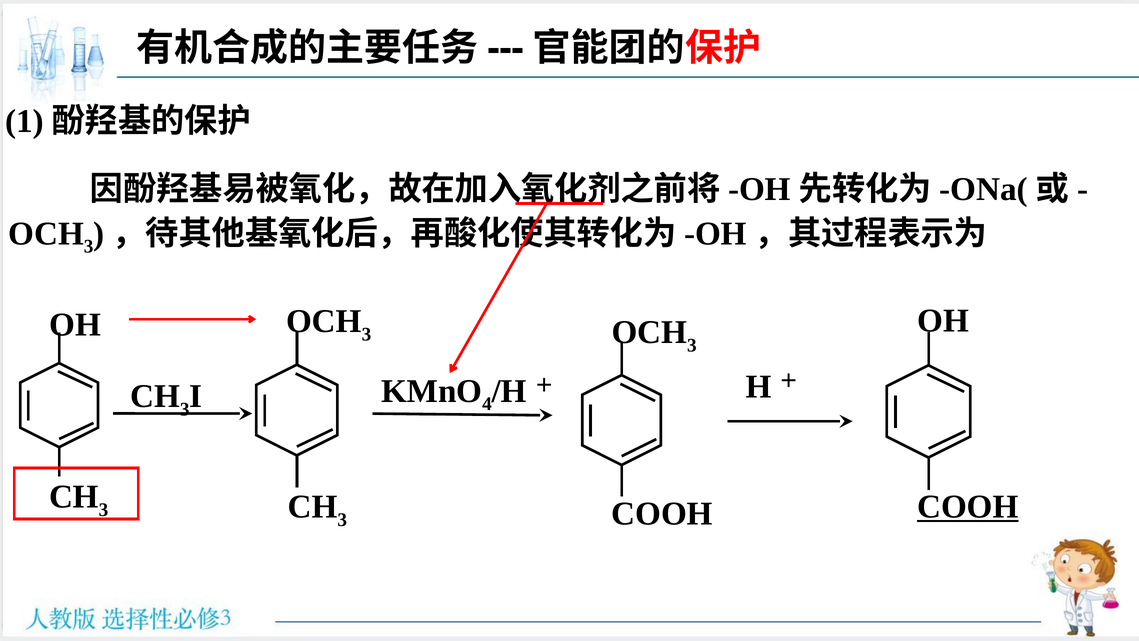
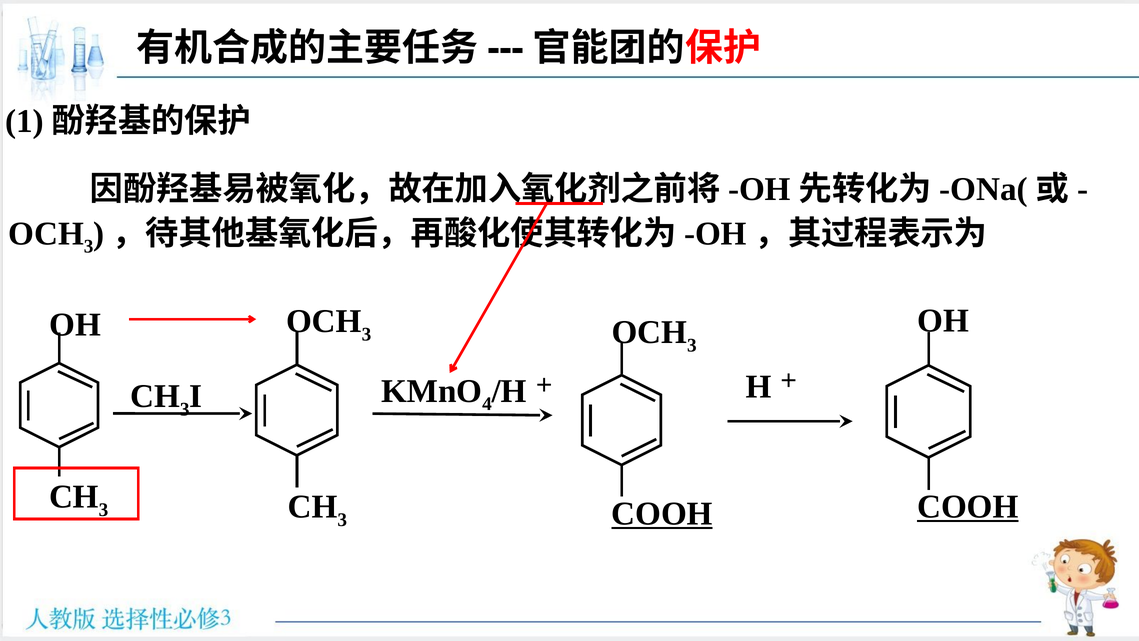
COOH at (662, 513) underline: none -> present
